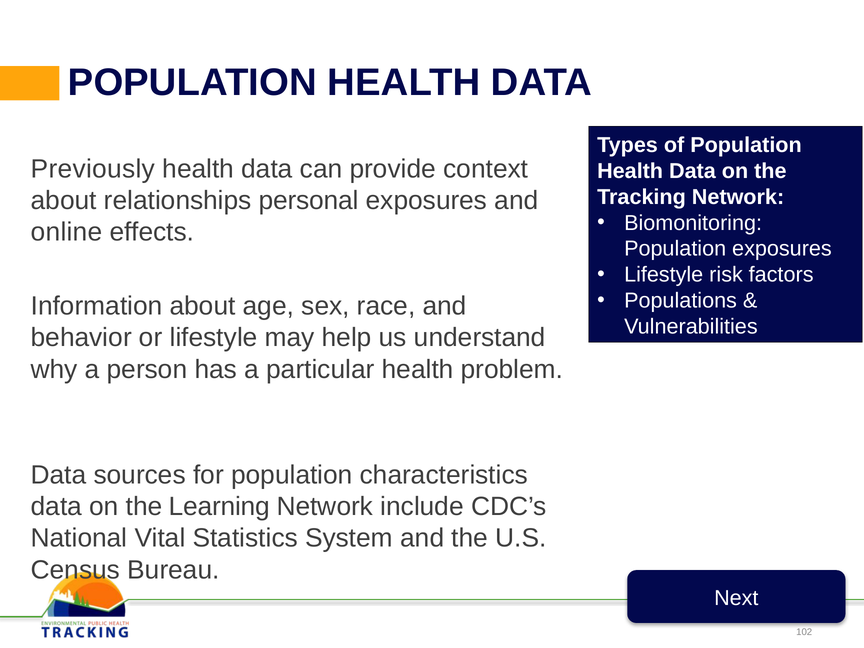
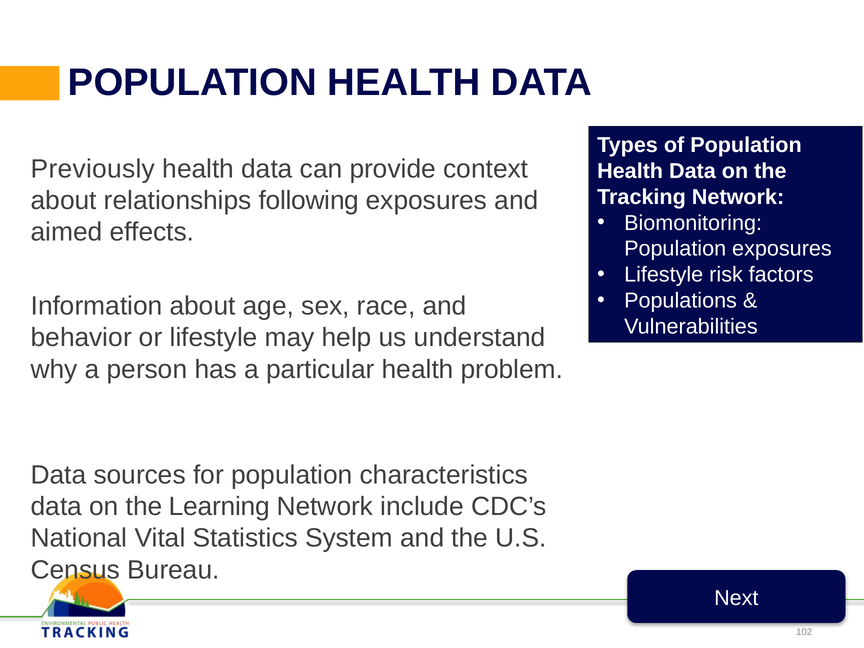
personal: personal -> following
online: online -> aimed
